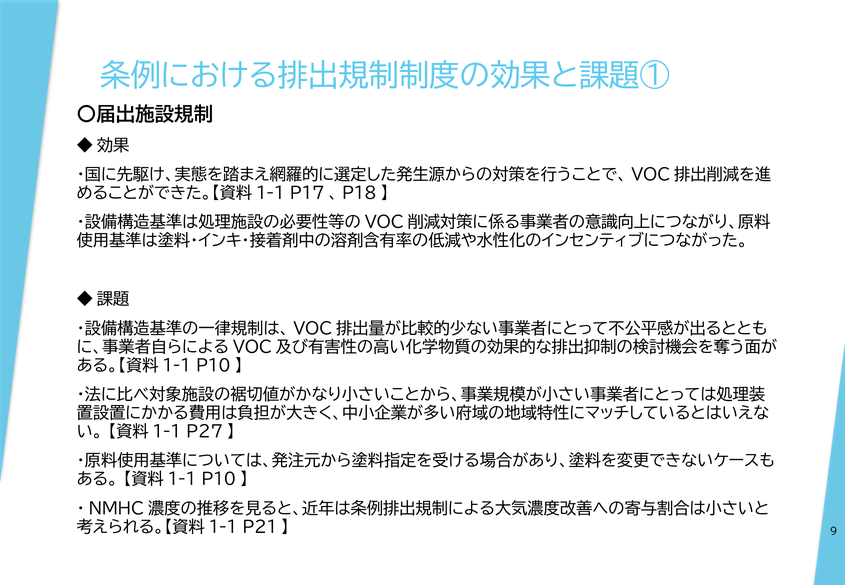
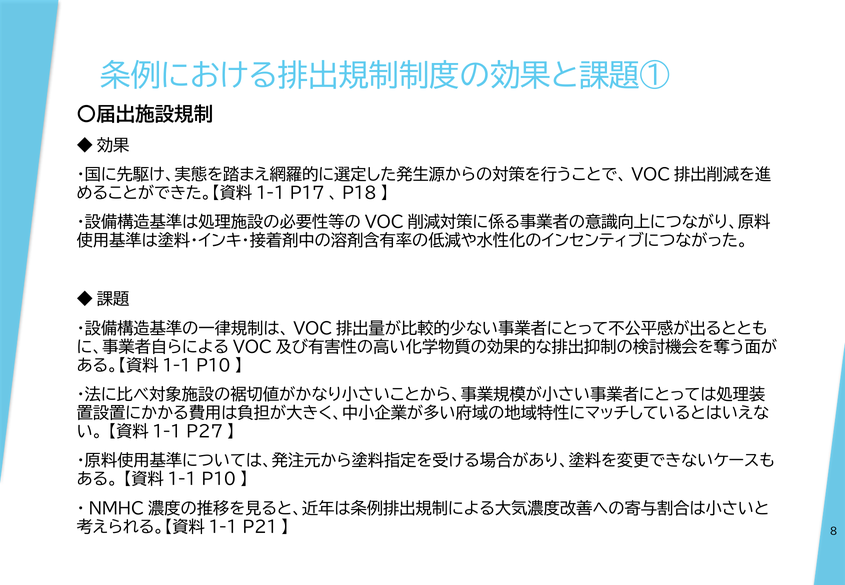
9: 9 -> 8
